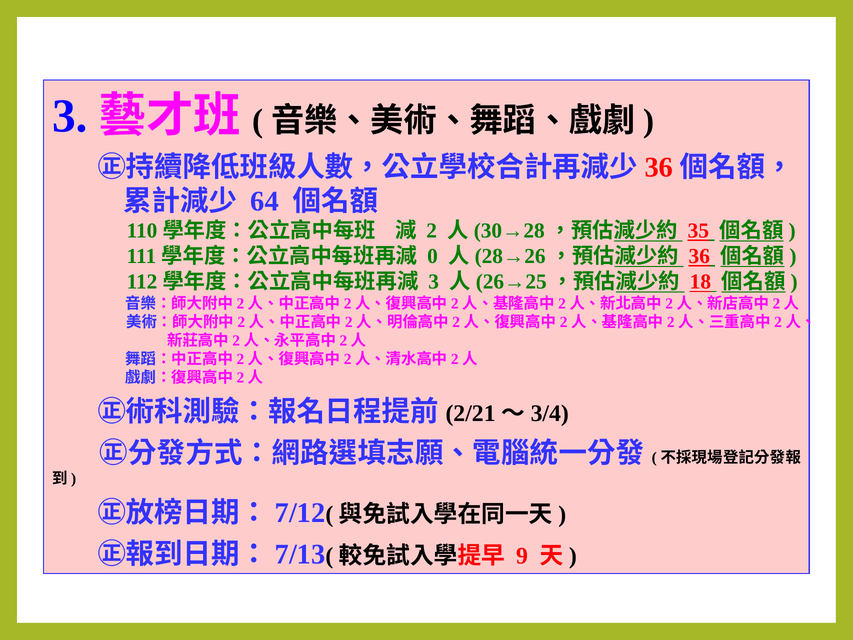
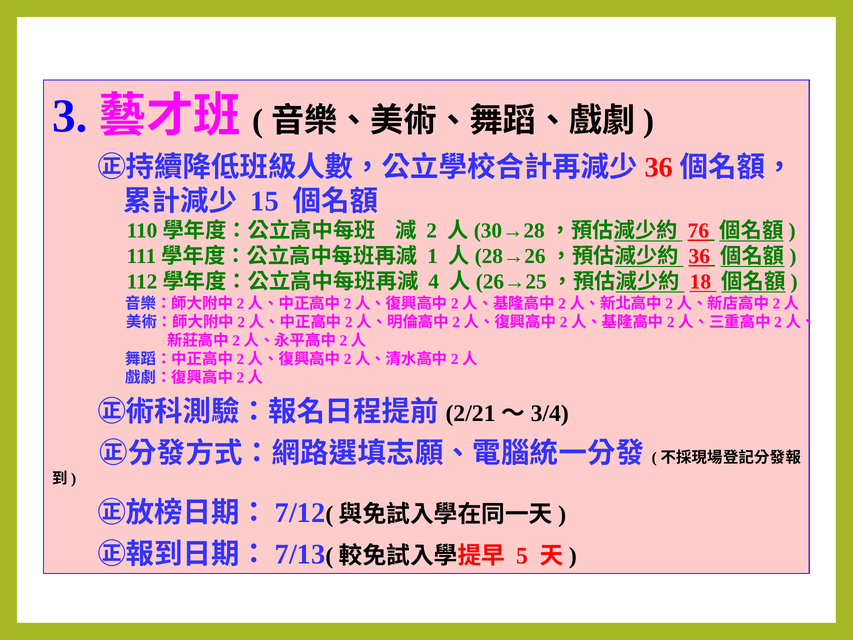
64: 64 -> 15
35: 35 -> 76
0: 0 -> 1
3 at (434, 282): 3 -> 4
9: 9 -> 5
